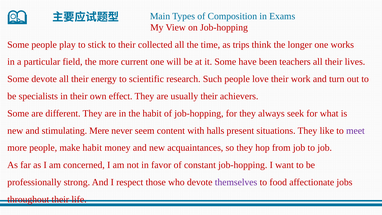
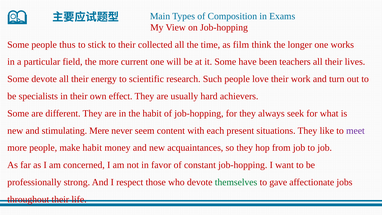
play: play -> thus
trips: trips -> film
usually their: their -> hard
halls: halls -> each
themselves colour: purple -> green
food: food -> gave
